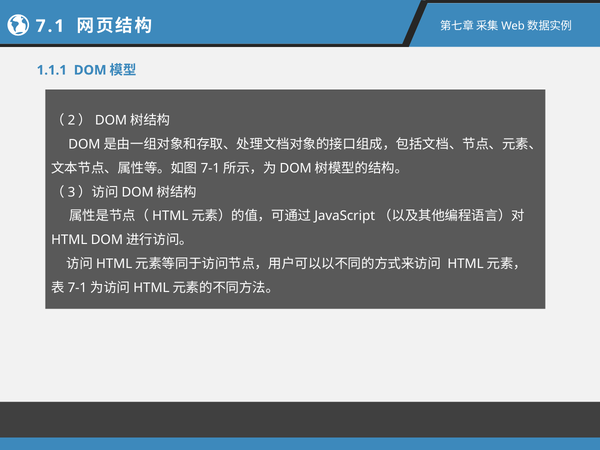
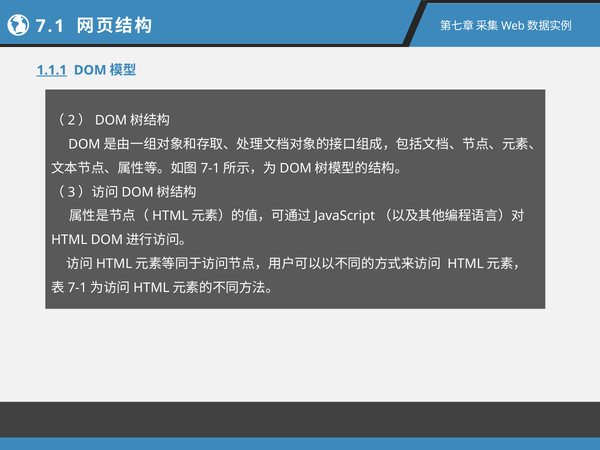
1.1.1 underline: none -> present
